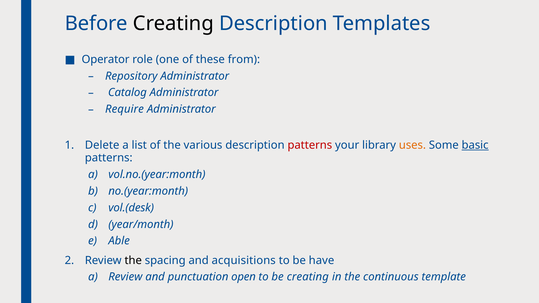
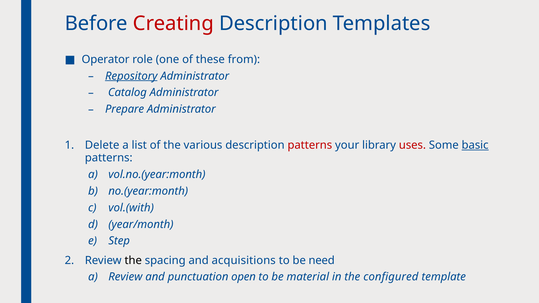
Creating at (173, 23) colour: black -> red
Repository underline: none -> present
Require: Require -> Prepare
uses colour: orange -> red
vol.(desk: vol.(desk -> vol.(with
Able: Able -> Step
have: have -> need
be creating: creating -> material
continuous: continuous -> configured
